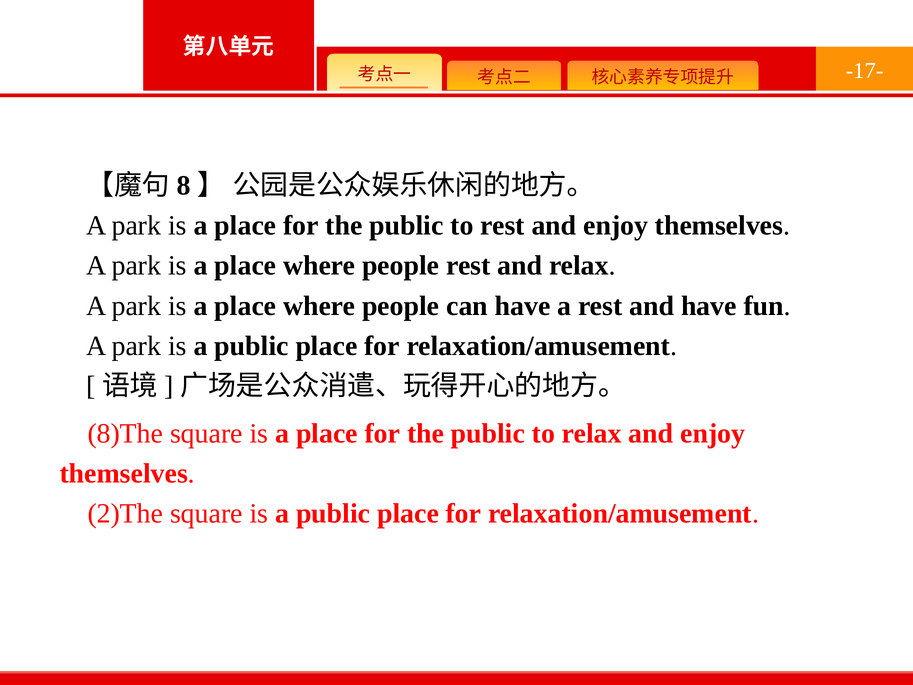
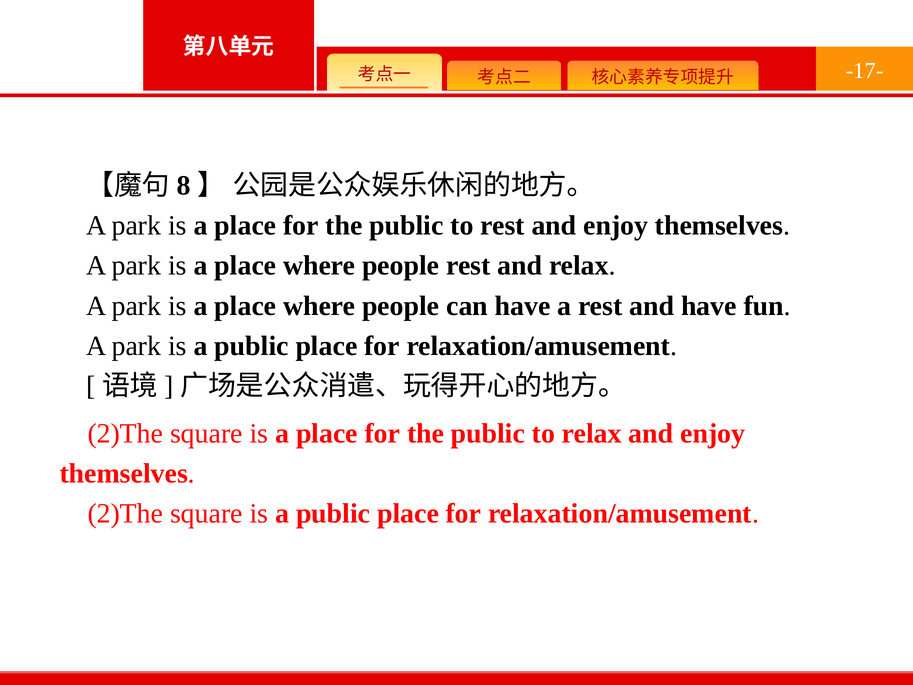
8)The at (125, 433): 8)The -> 2)The
